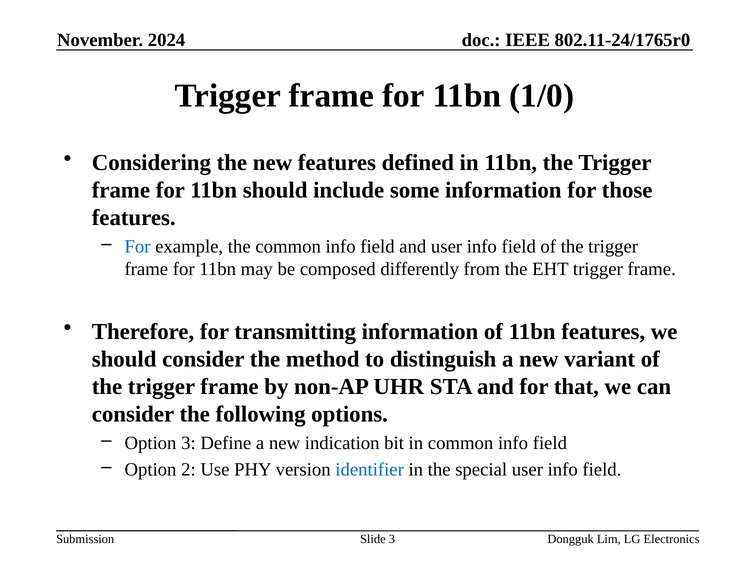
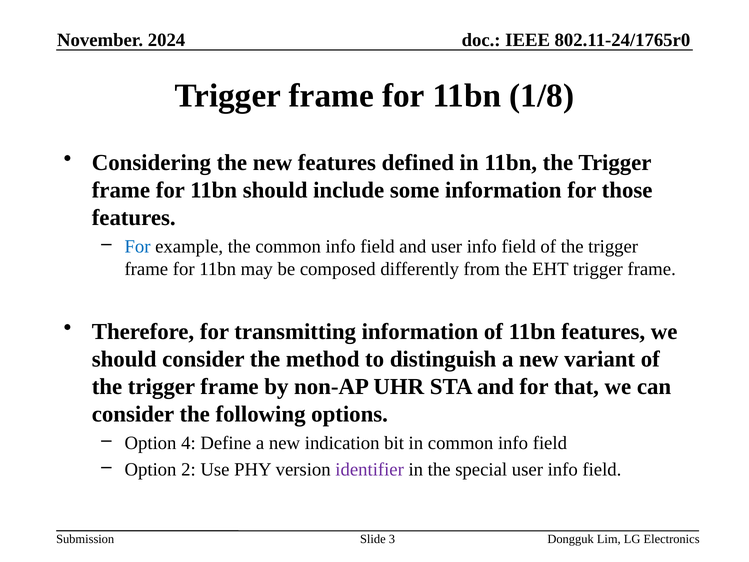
1/0: 1/0 -> 1/8
Option 3: 3 -> 4
identifier colour: blue -> purple
